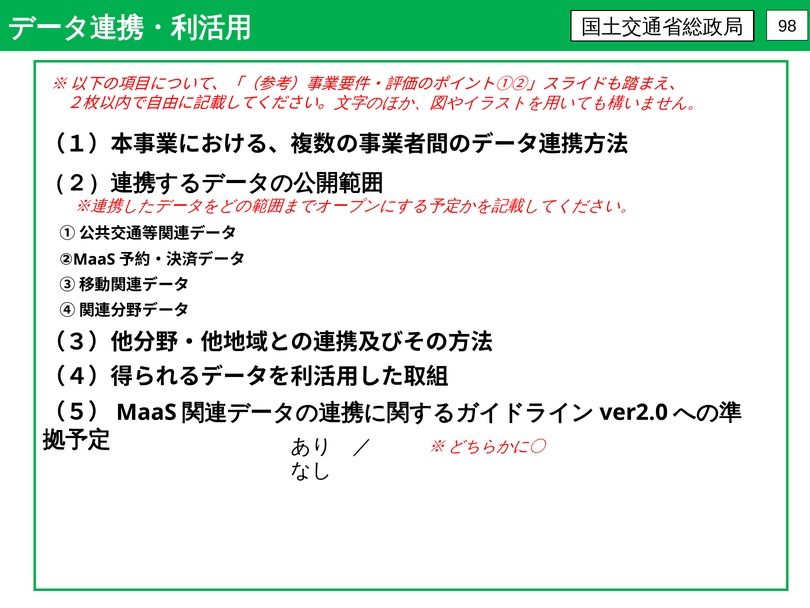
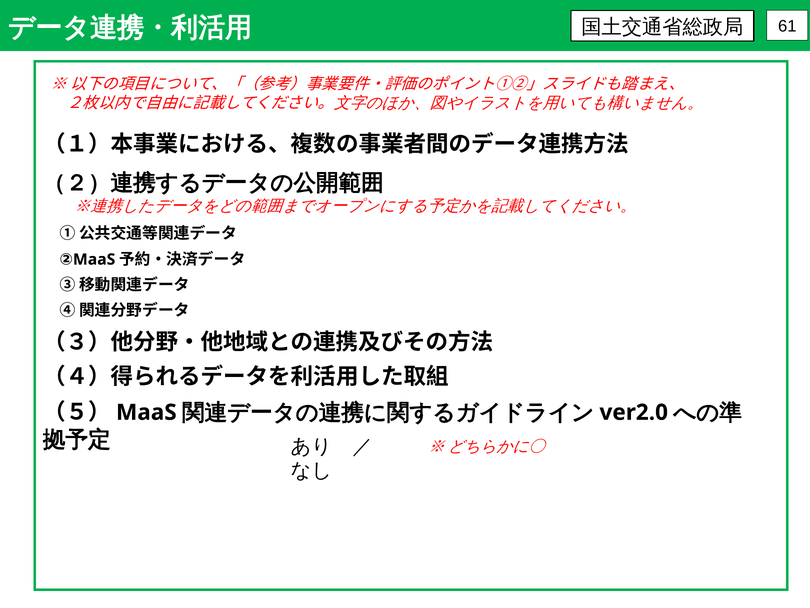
98: 98 -> 61
